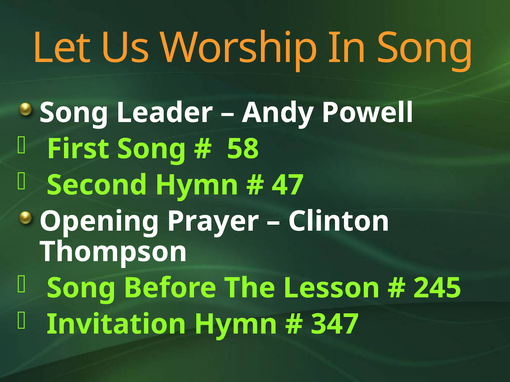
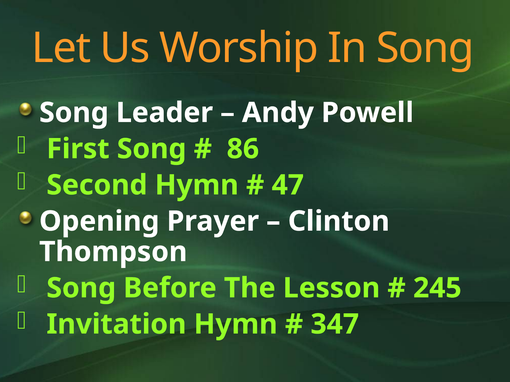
58: 58 -> 86
